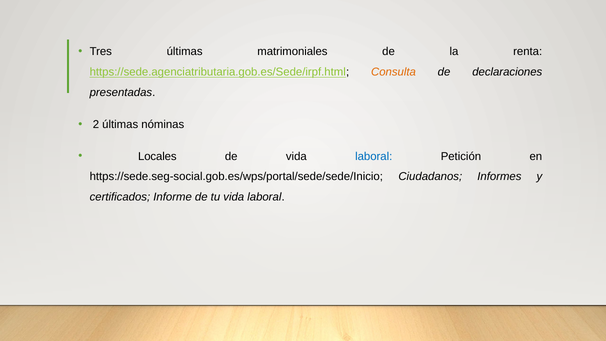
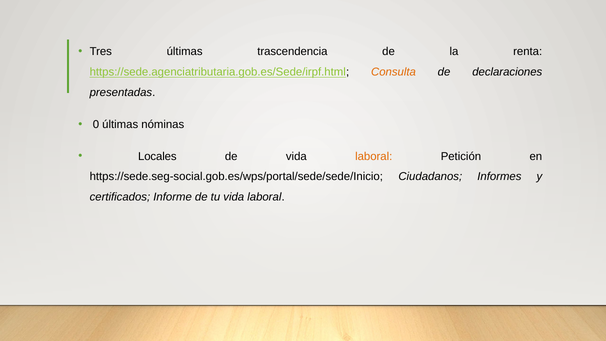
matrimoniales: matrimoniales -> trascendencia
2: 2 -> 0
laboral at (374, 156) colour: blue -> orange
